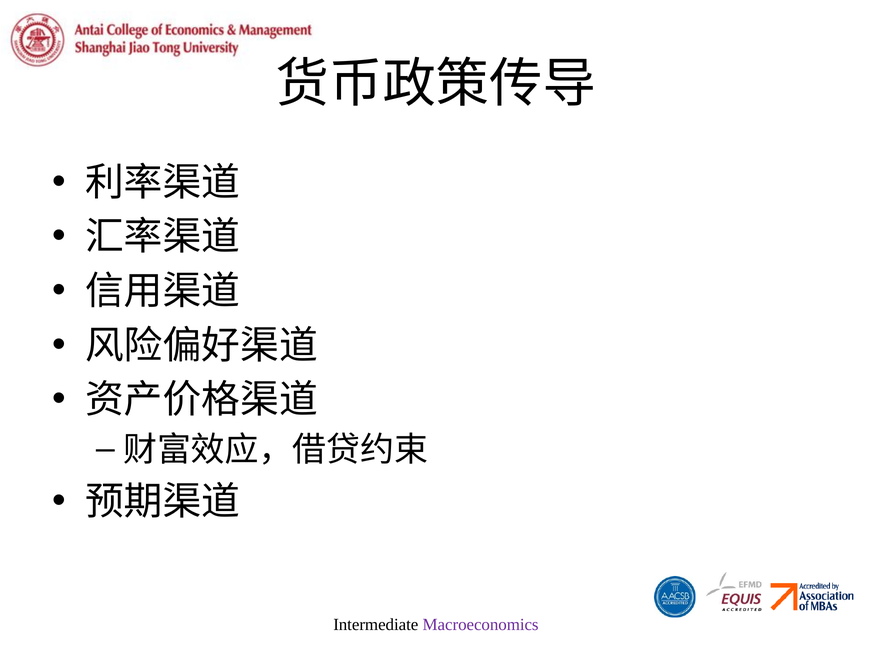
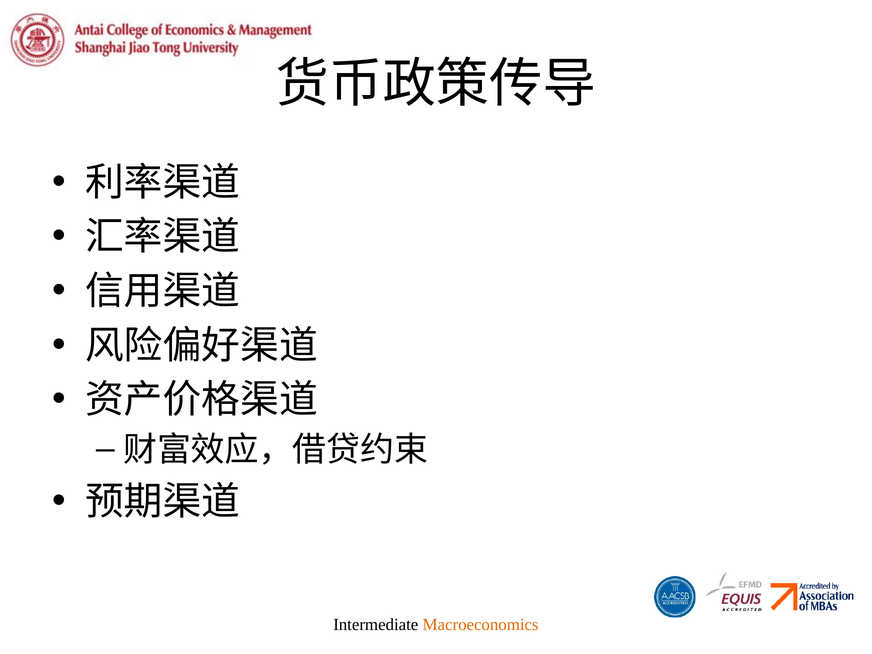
Macroeconomics colour: purple -> orange
